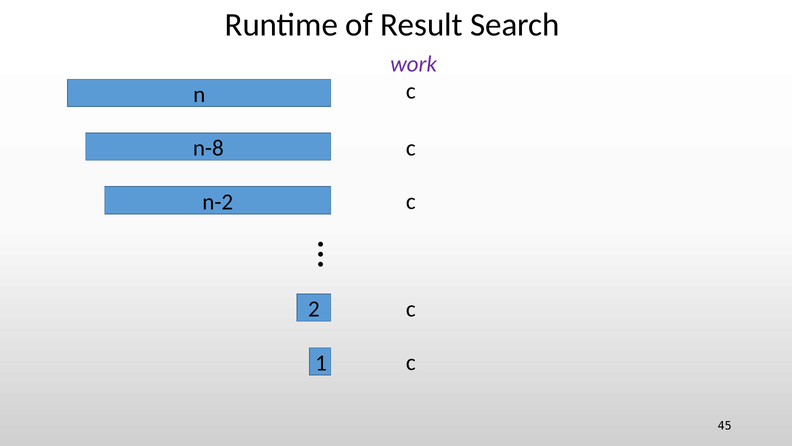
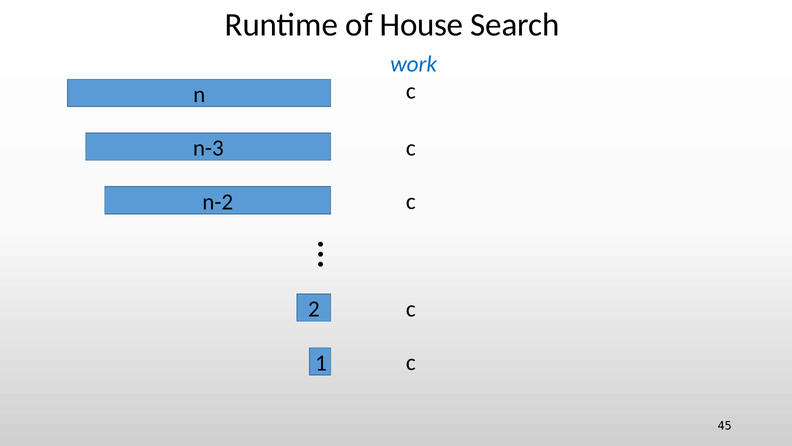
Result: Result -> House
work colour: purple -> blue
n-8: n-8 -> n-3
